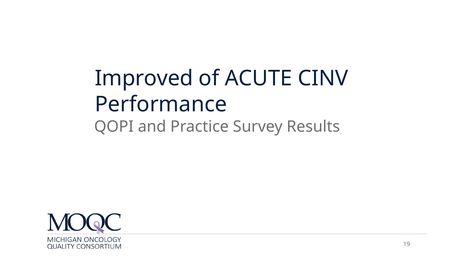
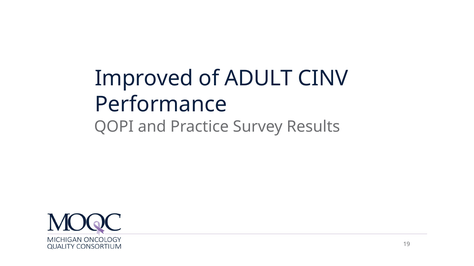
ACUTE: ACUTE -> ADULT
